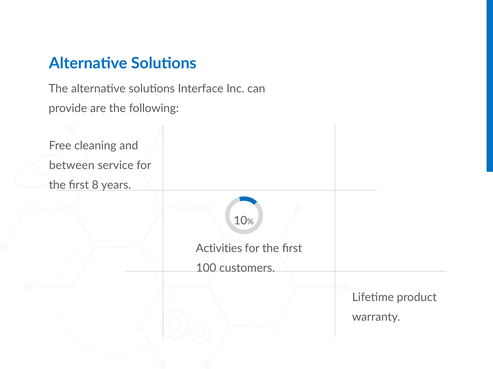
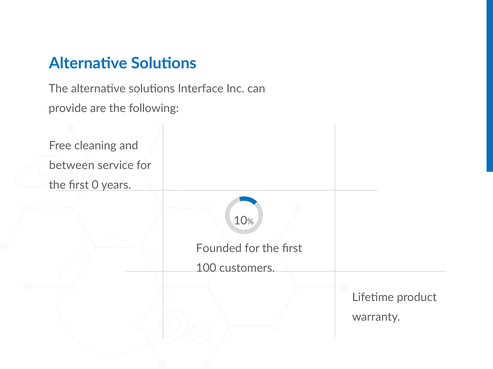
8: 8 -> 0
Activities: Activities -> Founded
